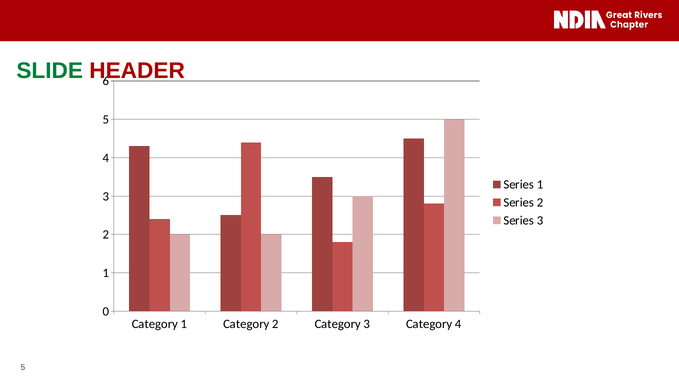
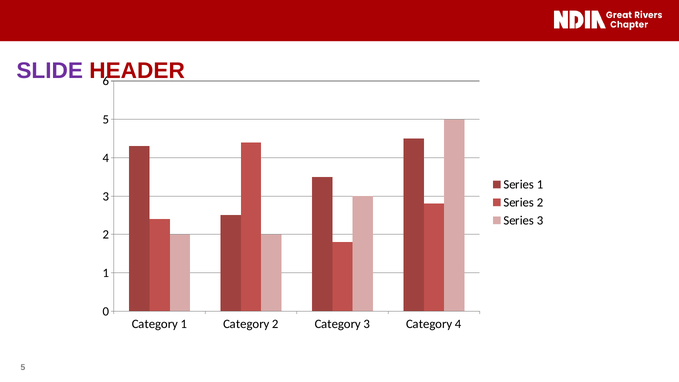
SLIDE colour: green -> purple
